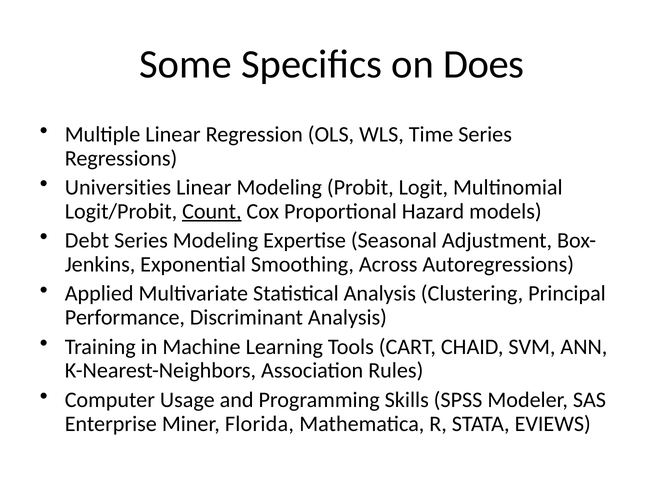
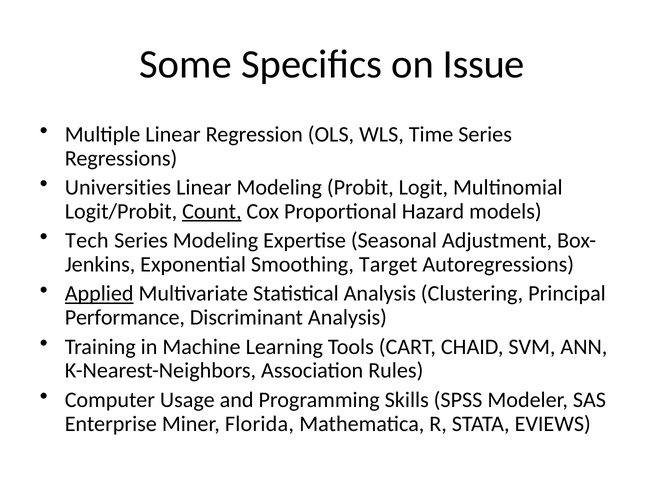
Does: Does -> Issue
Debt: Debt -> Tech
Across: Across -> Target
Applied underline: none -> present
